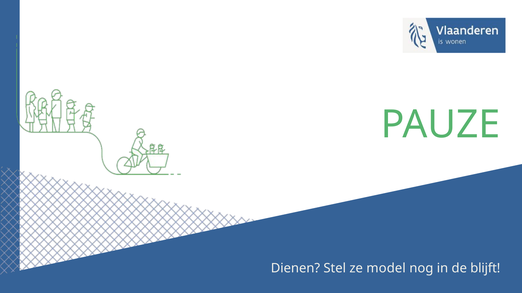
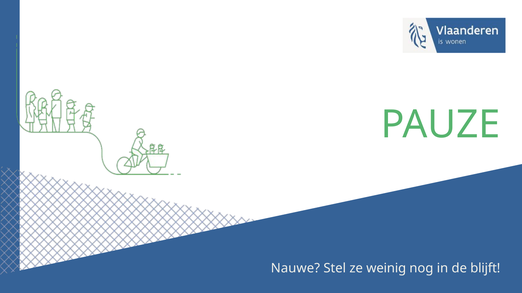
Dienen: Dienen -> Nauwe
model: model -> weinig
